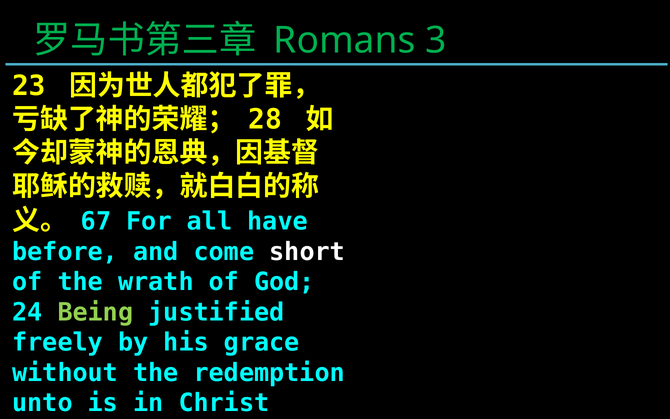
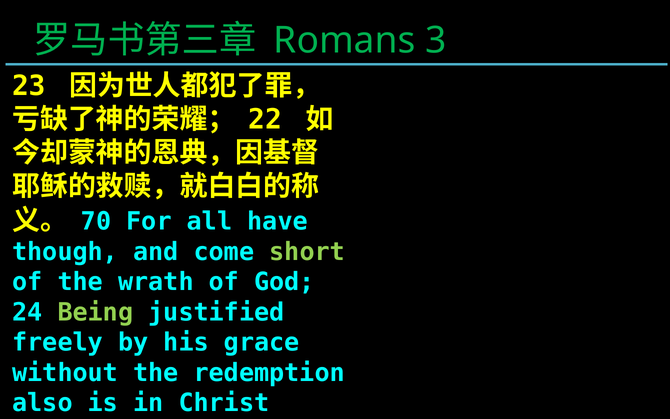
28: 28 -> 22
67: 67 -> 70
before: before -> though
short colour: white -> light green
unto: unto -> also
